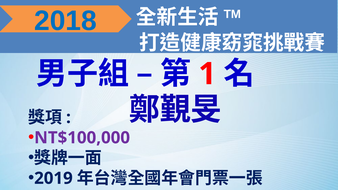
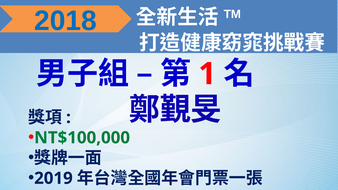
NT$100,000 colour: purple -> green
